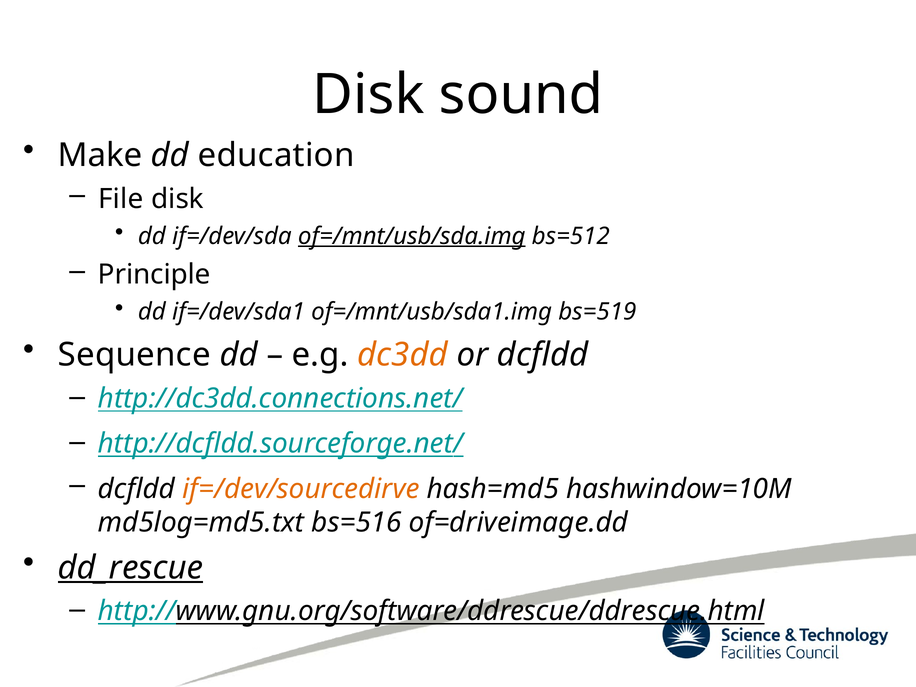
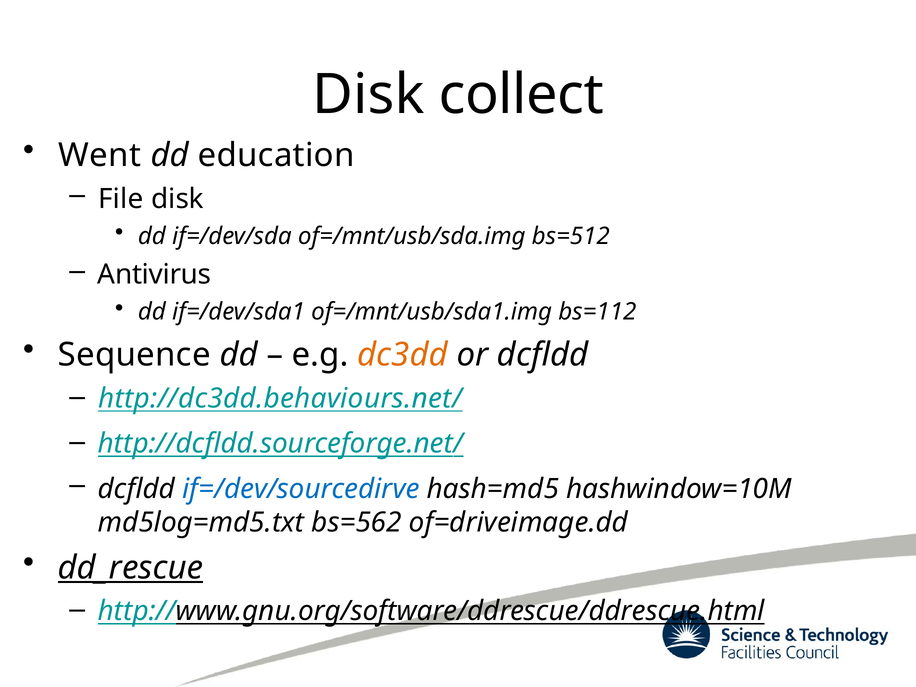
sound: sound -> collect
Make: Make -> Went
of=/mnt/usb/sda.img underline: present -> none
Principle: Principle -> Antivirus
bs=519: bs=519 -> bs=112
http://dc3dd.connections.net/: http://dc3dd.connections.net/ -> http://dc3dd.behaviours.net/
if=/dev/sourcedirve colour: orange -> blue
bs=516: bs=516 -> bs=562
